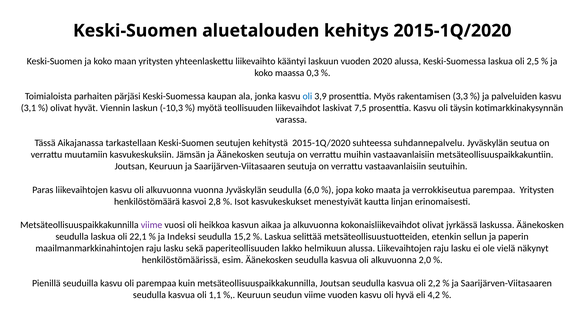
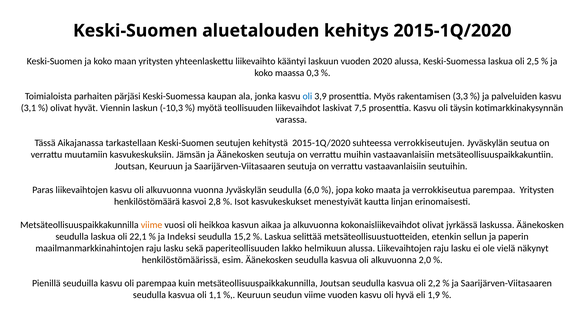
suhdannepalvelu: suhdannepalvelu -> verrokkiseutujen
viime at (152, 225) colour: purple -> orange
4,2: 4,2 -> 1,9
